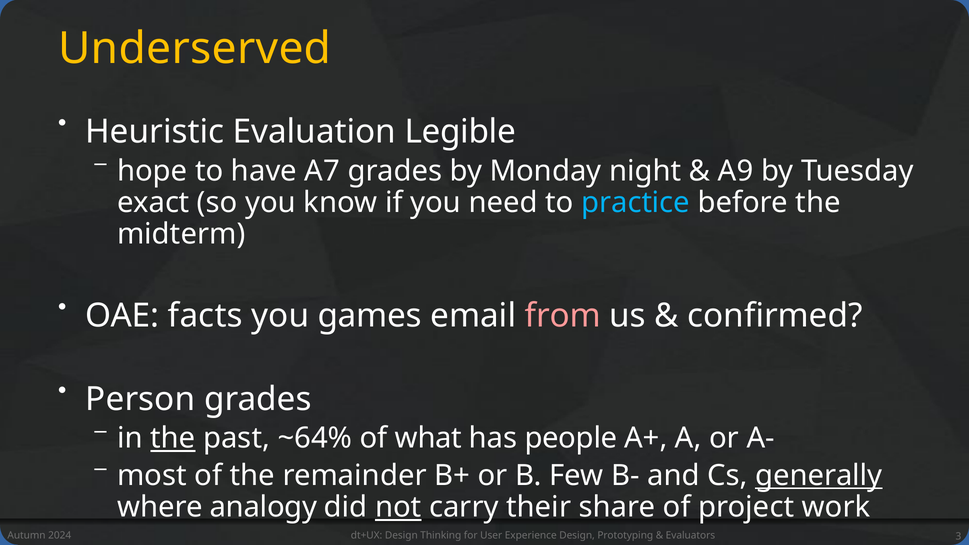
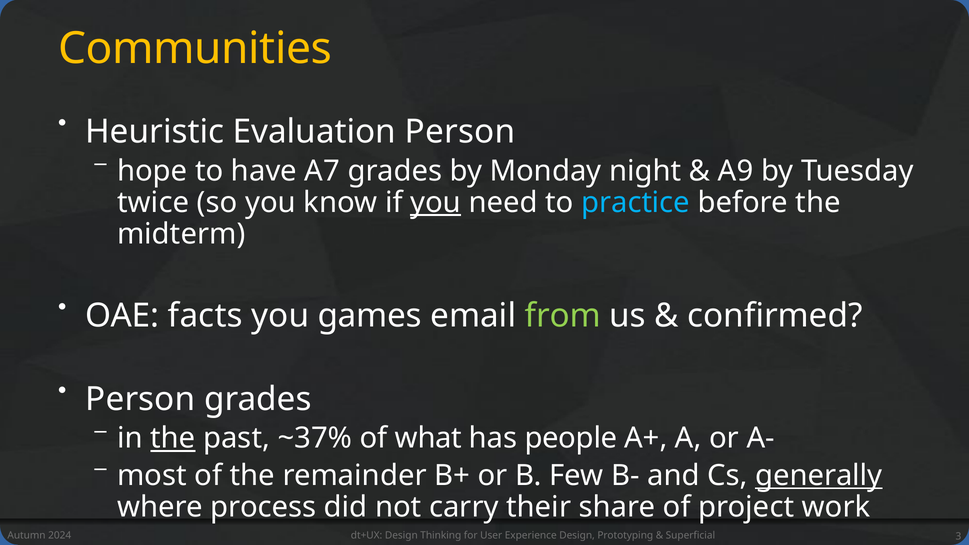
Underserved: Underserved -> Communities
Evaluation Legible: Legible -> Person
exact: exact -> twice
you at (436, 203) underline: none -> present
from colour: pink -> light green
~64%: ~64% -> ~37%
analogy: analogy -> process
not underline: present -> none
Evaluators: Evaluators -> Superficial
